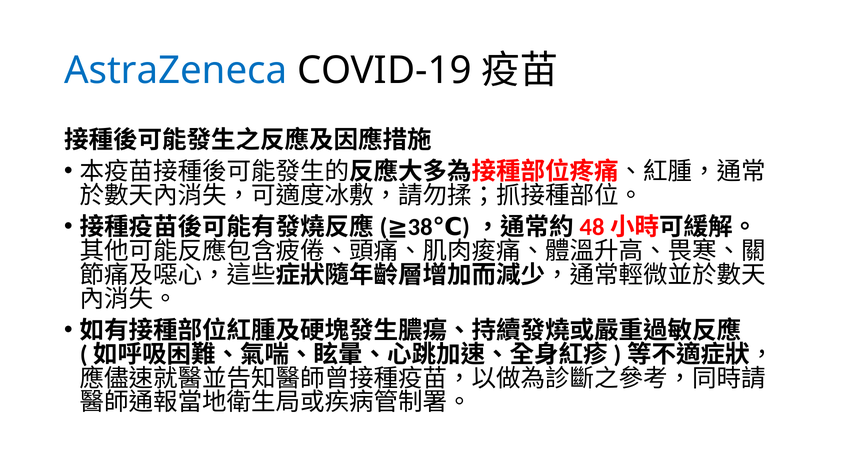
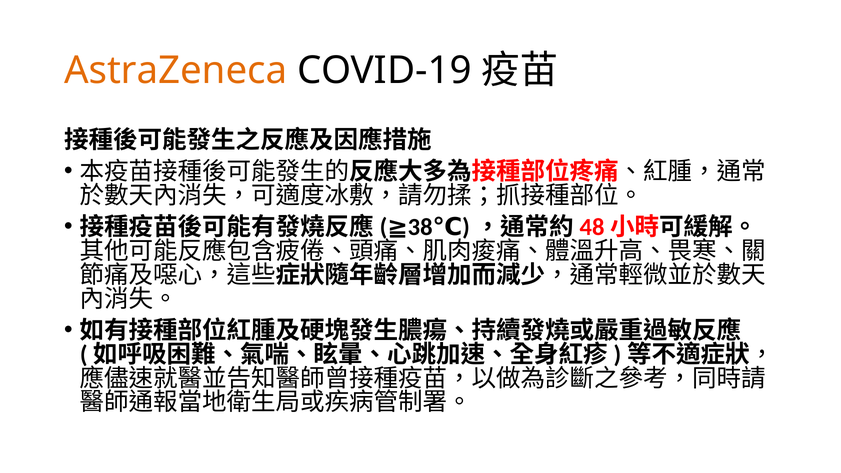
AstraZeneca colour: blue -> orange
